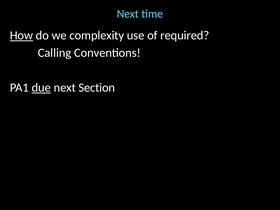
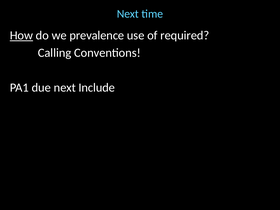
complexity: complexity -> prevalence
due underline: present -> none
Section: Section -> Include
